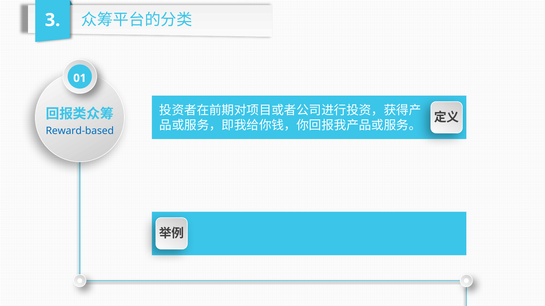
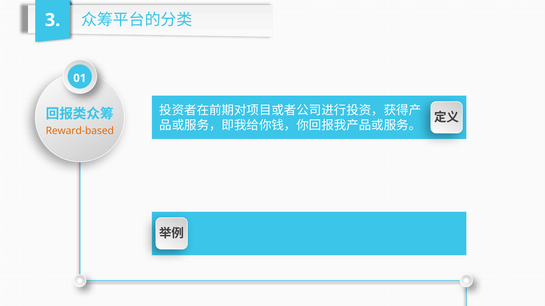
Reward-based colour: blue -> orange
